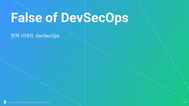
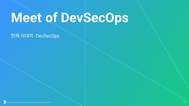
False: False -> Meet
